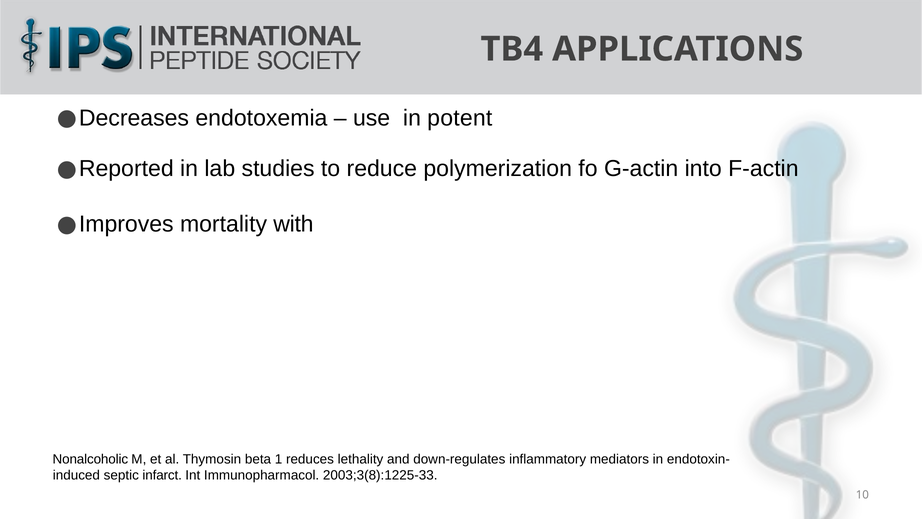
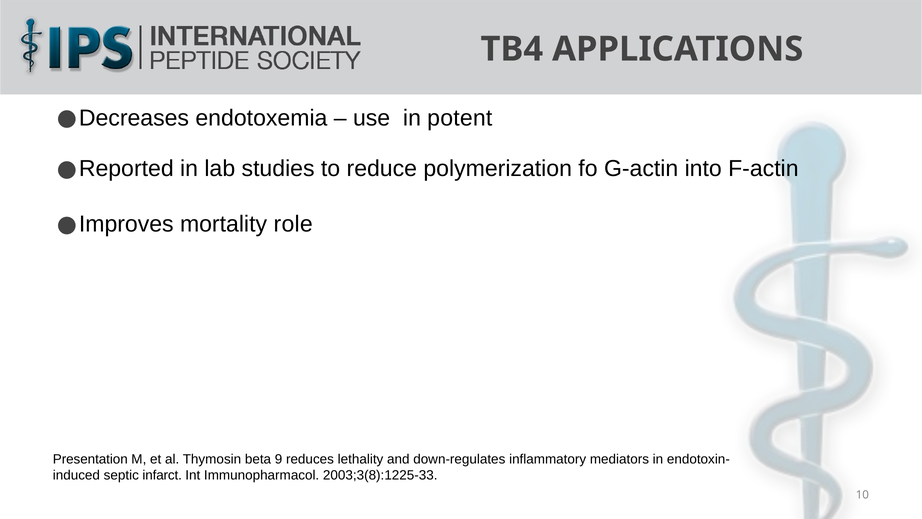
with: with -> role
Nonalcoholic: Nonalcoholic -> Presentation
1: 1 -> 9
